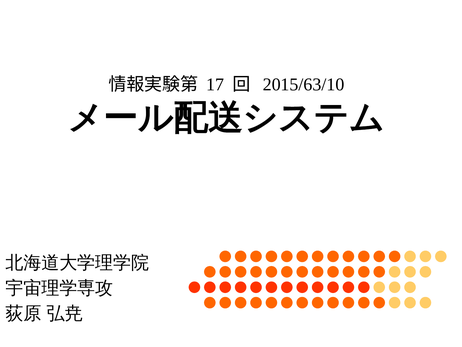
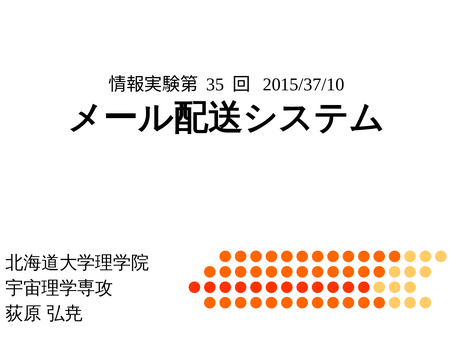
17: 17 -> 35
2015/63/10: 2015/63/10 -> 2015/37/10
